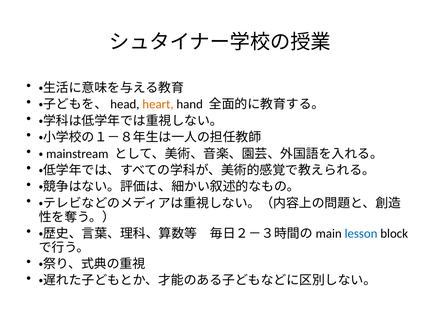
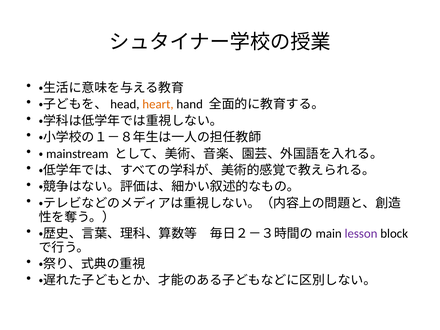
lesson colour: blue -> purple
